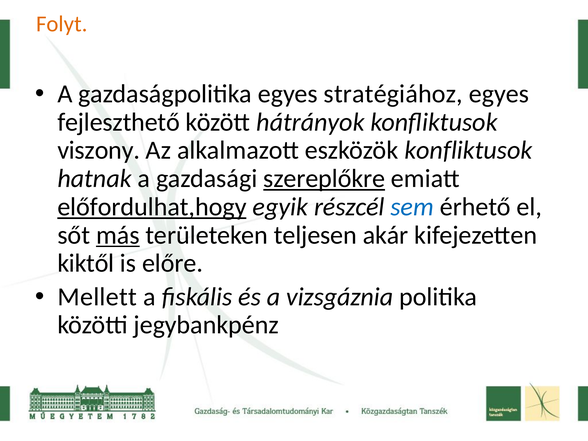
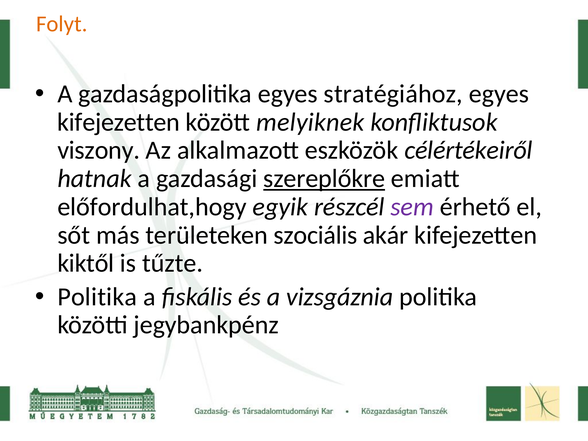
fejleszthető at (119, 122): fejleszthető -> kifejezetten
hátrányok: hátrányok -> melyiknek
eszközök konfliktusok: konfliktusok -> célértékeiről
előfordulhat,hogy underline: present -> none
sem colour: blue -> purple
más underline: present -> none
teljesen: teljesen -> szociális
előre: előre -> tűzte
Mellett at (97, 297): Mellett -> Politika
